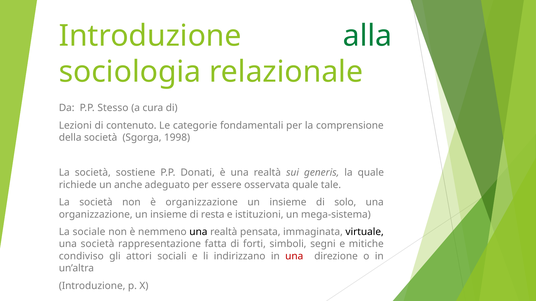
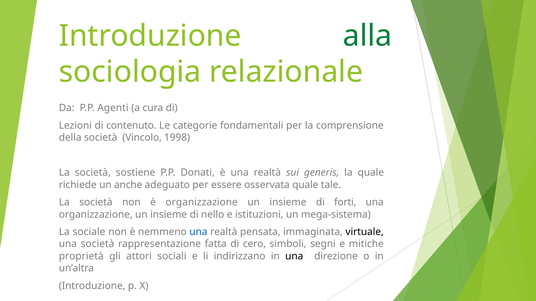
Stesso: Stesso -> Agenti
Sgorga: Sgorga -> Vincolo
solo: solo -> forti
resta: resta -> nello
una at (198, 232) colour: black -> blue
forti: forti -> cero
condiviso: condiviso -> proprietà
una at (294, 256) colour: red -> black
